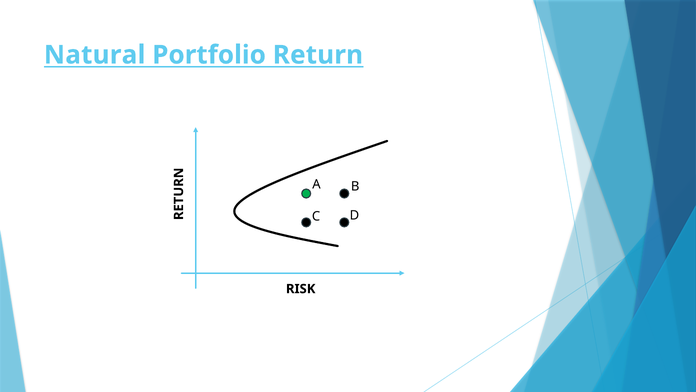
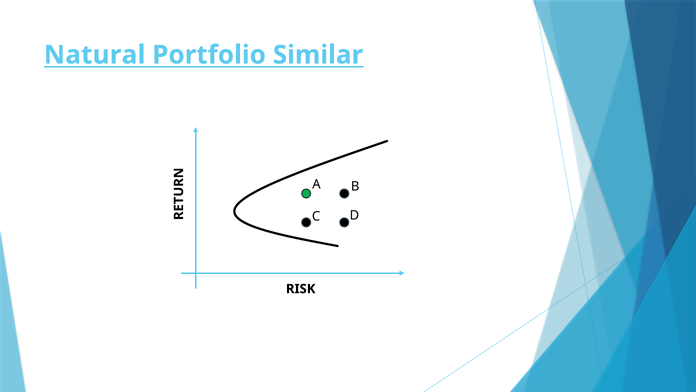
Return: Return -> Similar
